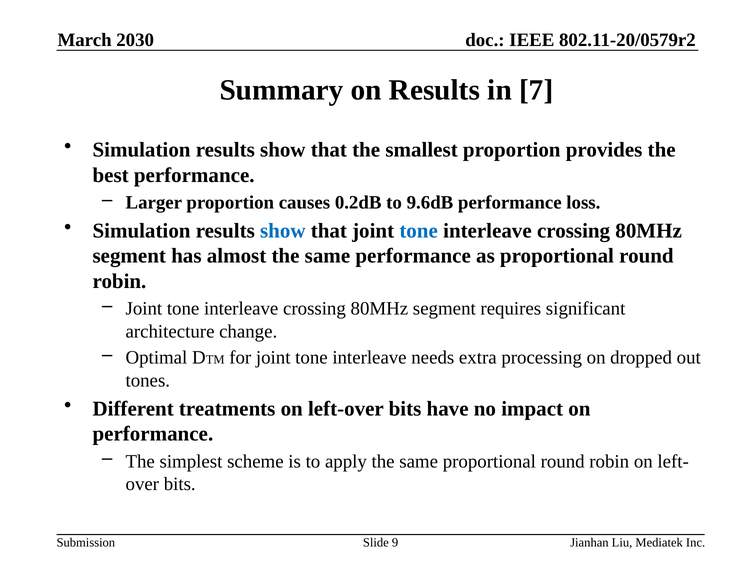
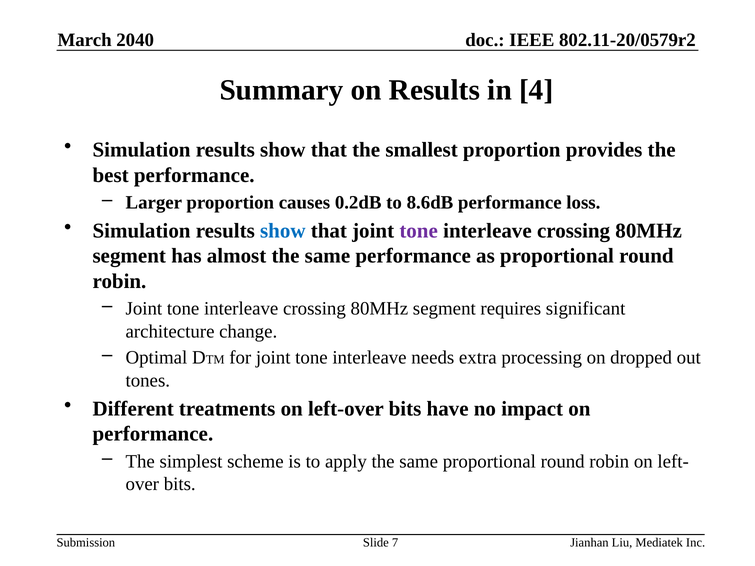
2030: 2030 -> 2040
7: 7 -> 4
9.6dB: 9.6dB -> 8.6dB
tone at (419, 231) colour: blue -> purple
9: 9 -> 7
